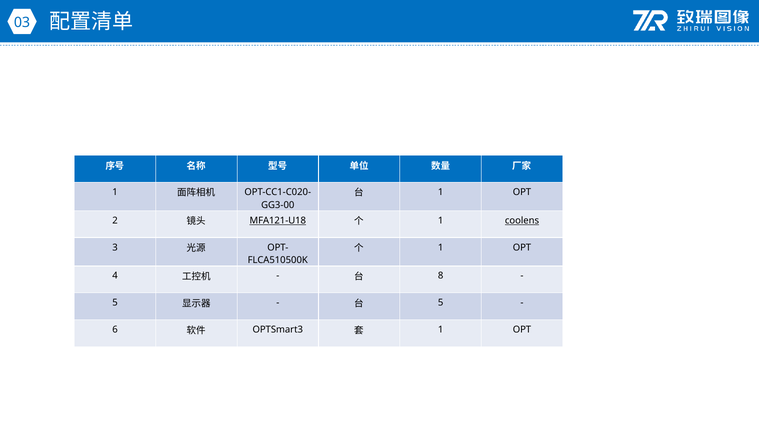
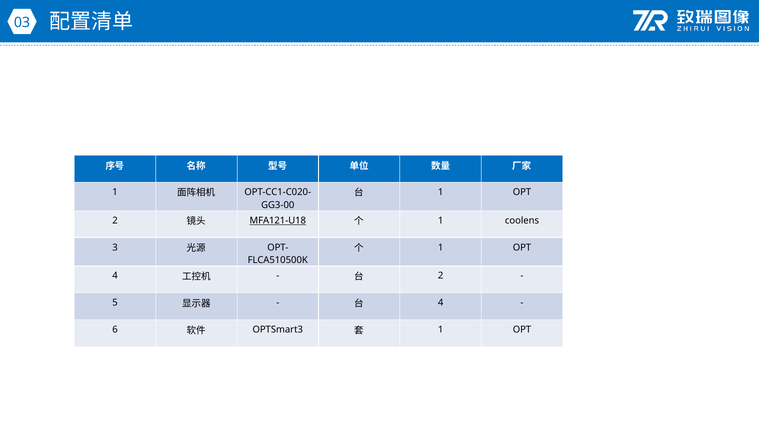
coolens underline: present -> none
8 at (441, 276): 8 -> 2
5 at (441, 303): 5 -> 4
